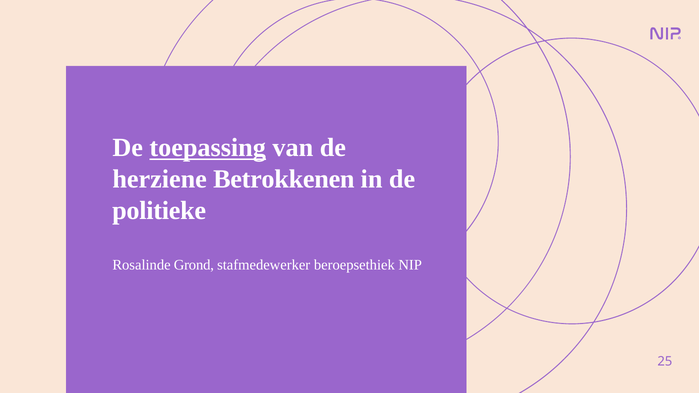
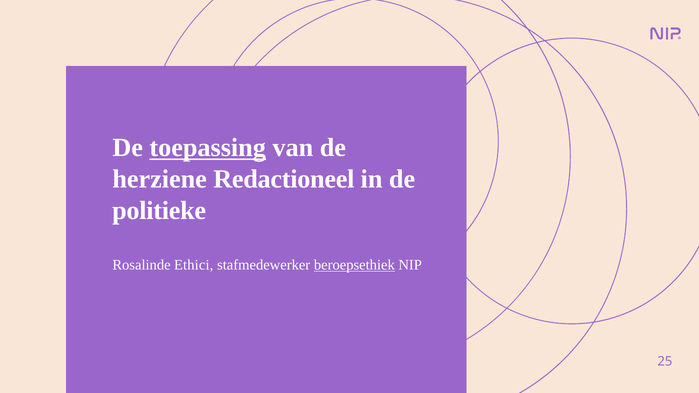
Betrokkenen: Betrokkenen -> Redactioneel
Grond: Grond -> Ethici
beroepsethiek underline: none -> present
